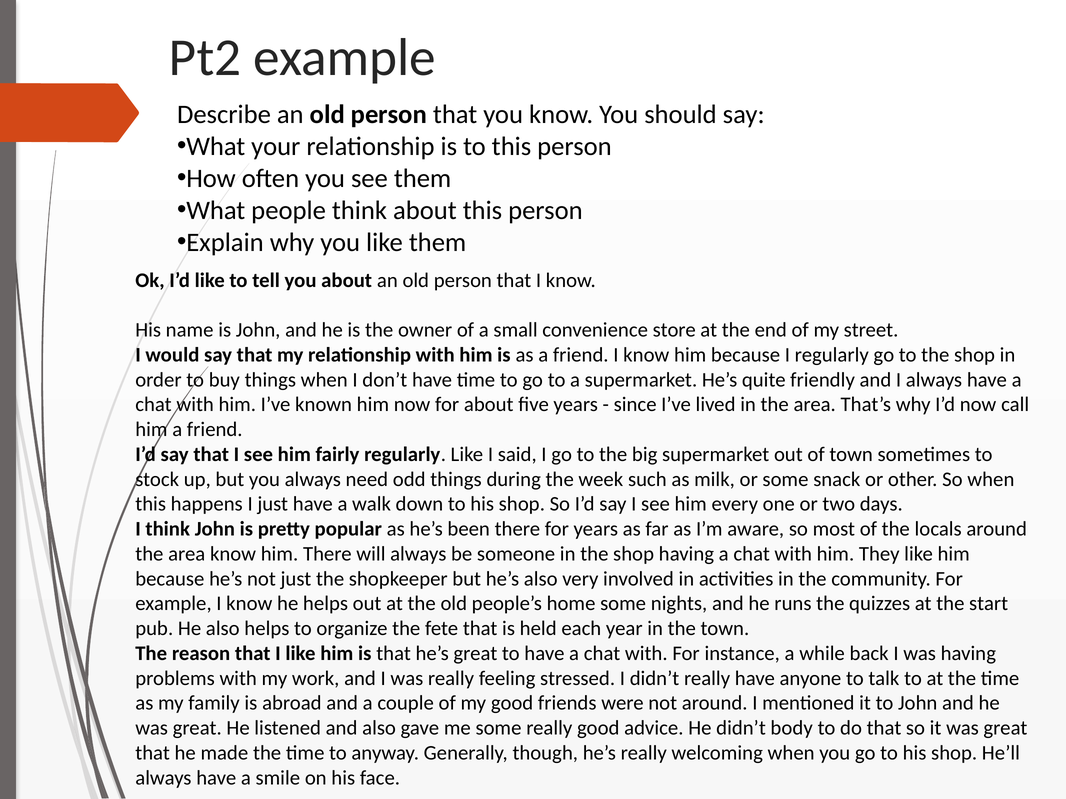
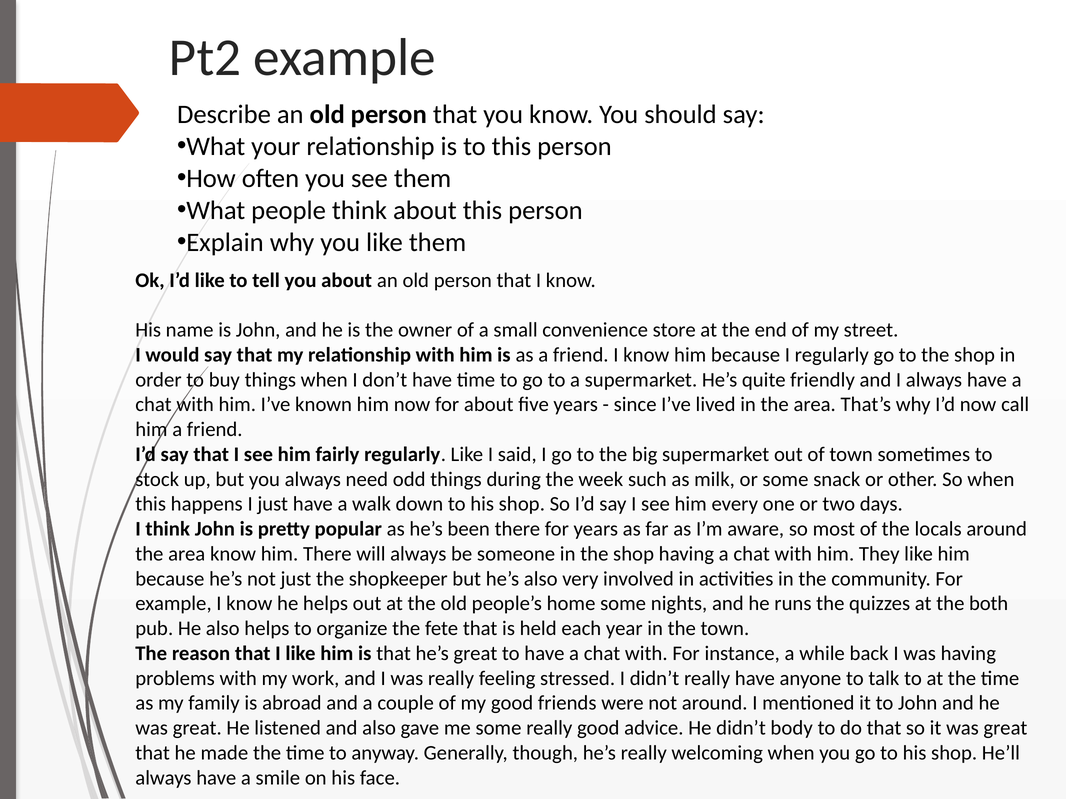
start: start -> both
